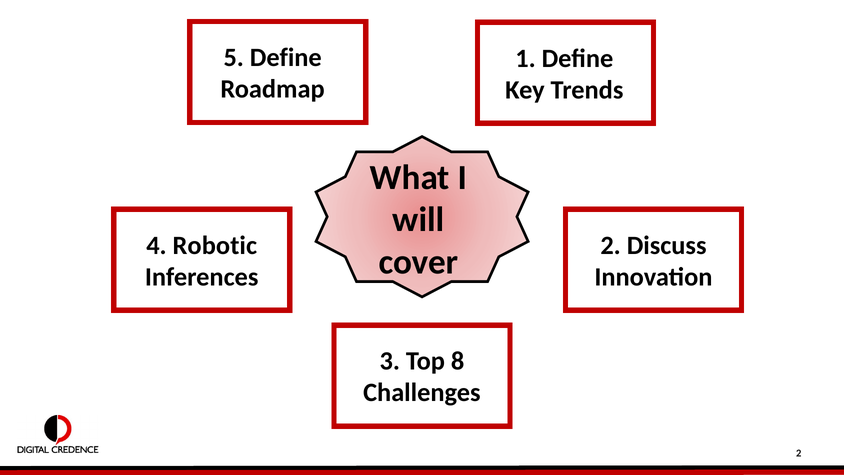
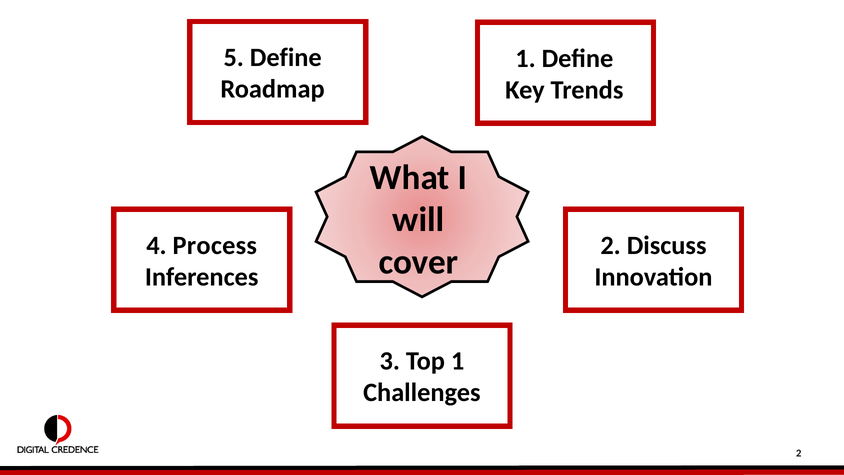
Robotic: Robotic -> Process
Top 8: 8 -> 1
